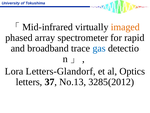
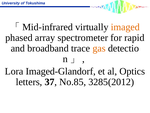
gas colour: blue -> orange
Letters-Glandorf: Letters-Glandorf -> Imaged-Glandorf
No.13: No.13 -> No.85
